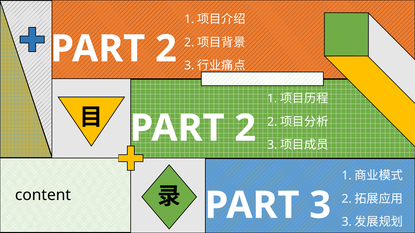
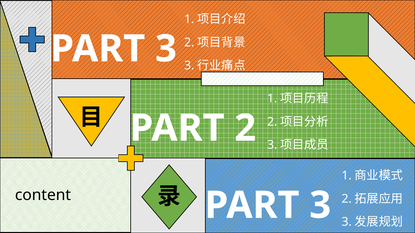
2 at (166, 49): 2 -> 3
